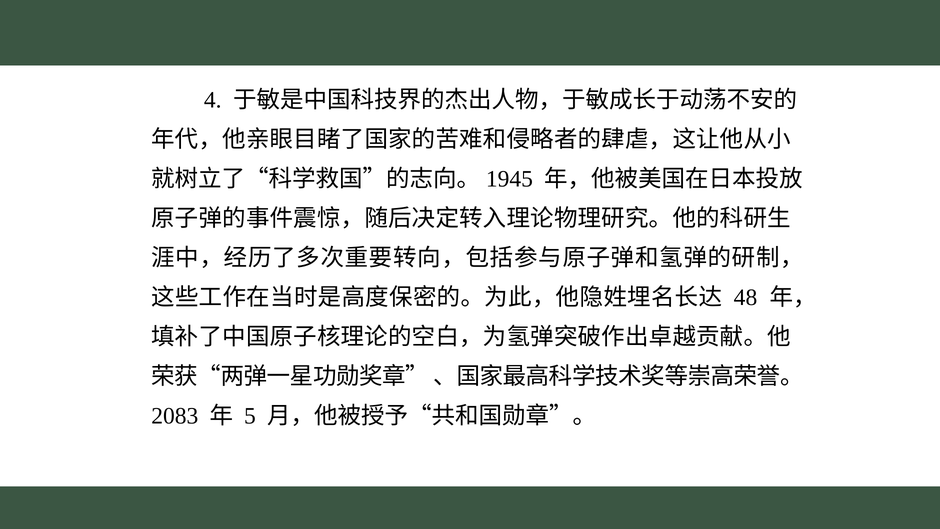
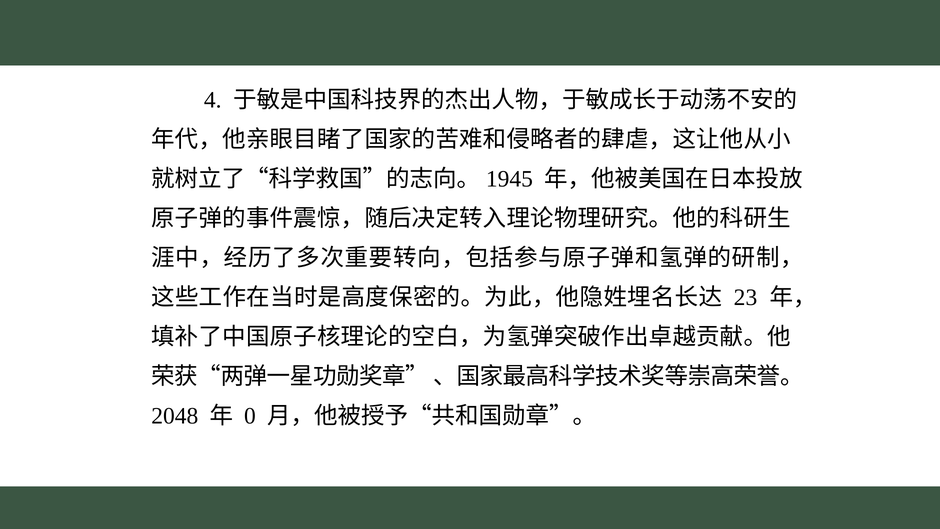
48: 48 -> 23
2083: 2083 -> 2048
5: 5 -> 0
